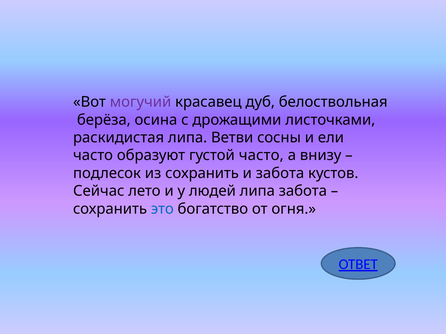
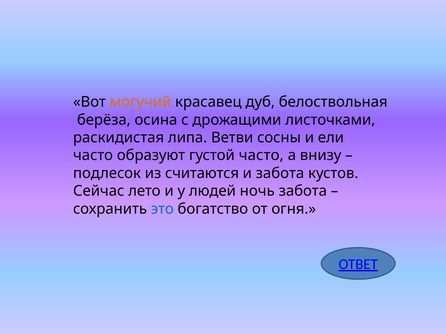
могучий colour: purple -> orange
из сохранить: сохранить -> считаются
людей липа: липа -> ночь
